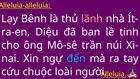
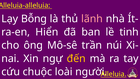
Bênh: Bênh -> Bỗng
Diệu: Diệu -> Hiển
đến colour: light blue -> yellow
